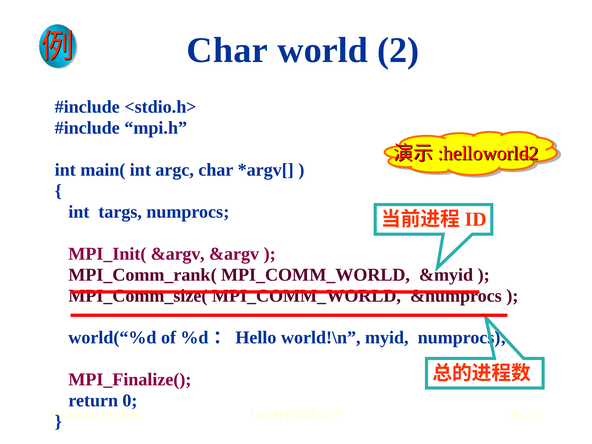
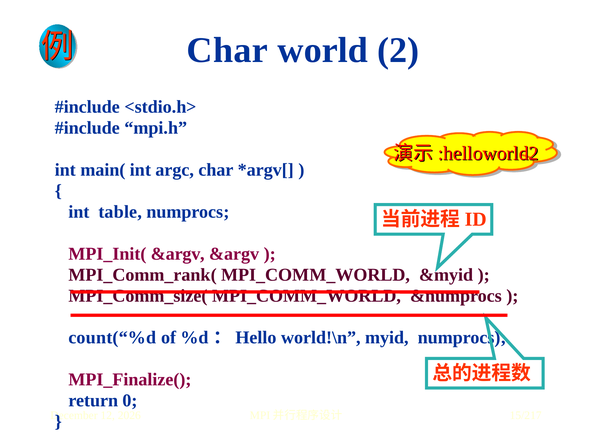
targs: targs -> table
world(“%d: world(“%d -> count(“%d
